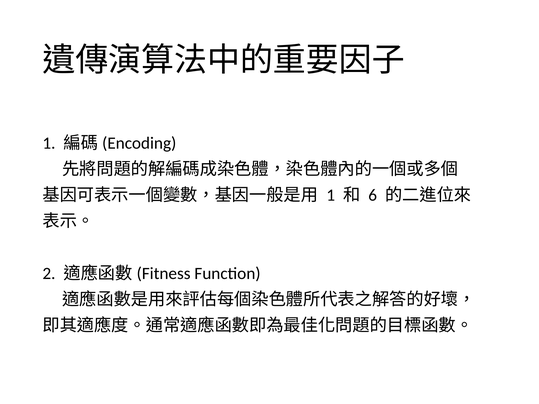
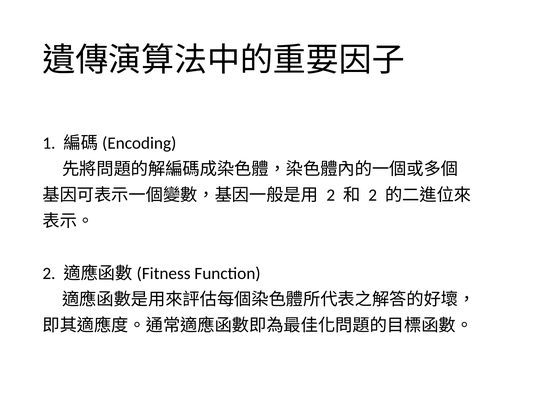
1 at (331, 195): 1 -> 2
6 at (373, 195): 6 -> 2
